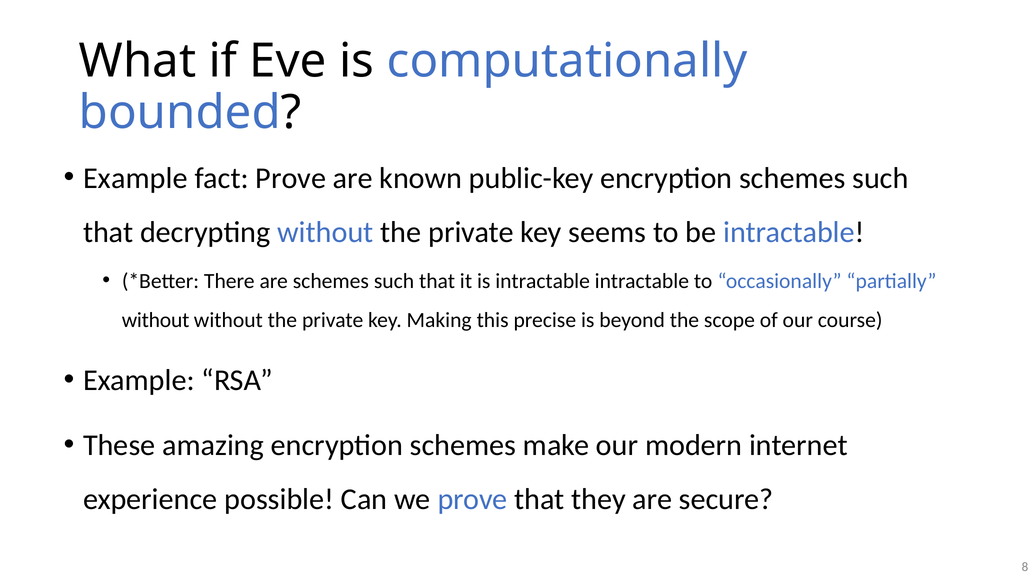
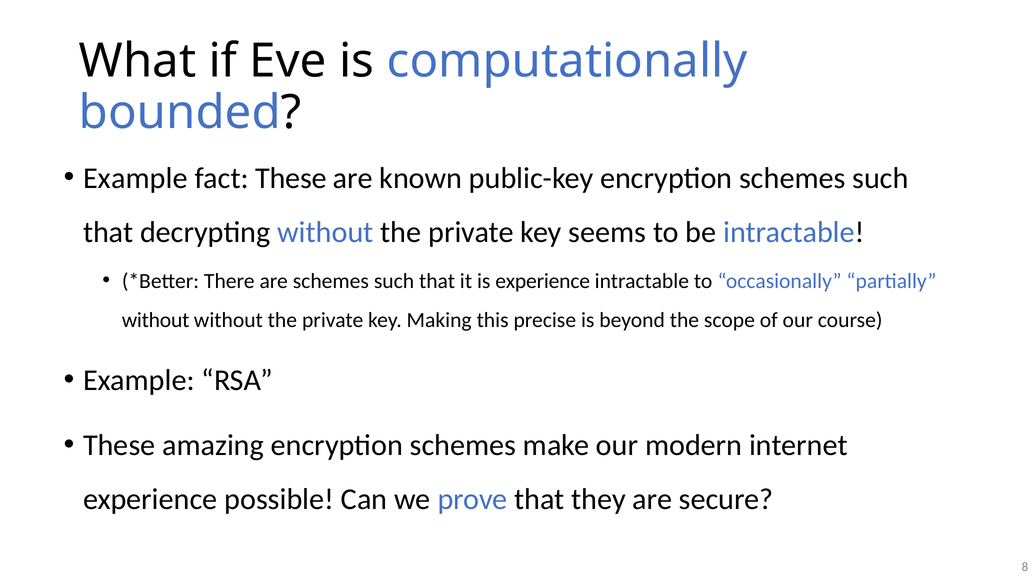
fact Prove: Prove -> These
is intractable: intractable -> experience
